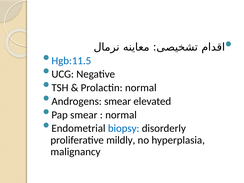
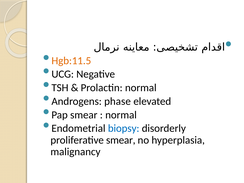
Hgb:11.5 colour: blue -> orange
Androgens smear: smear -> phase
proliferative mildly: mildly -> smear
